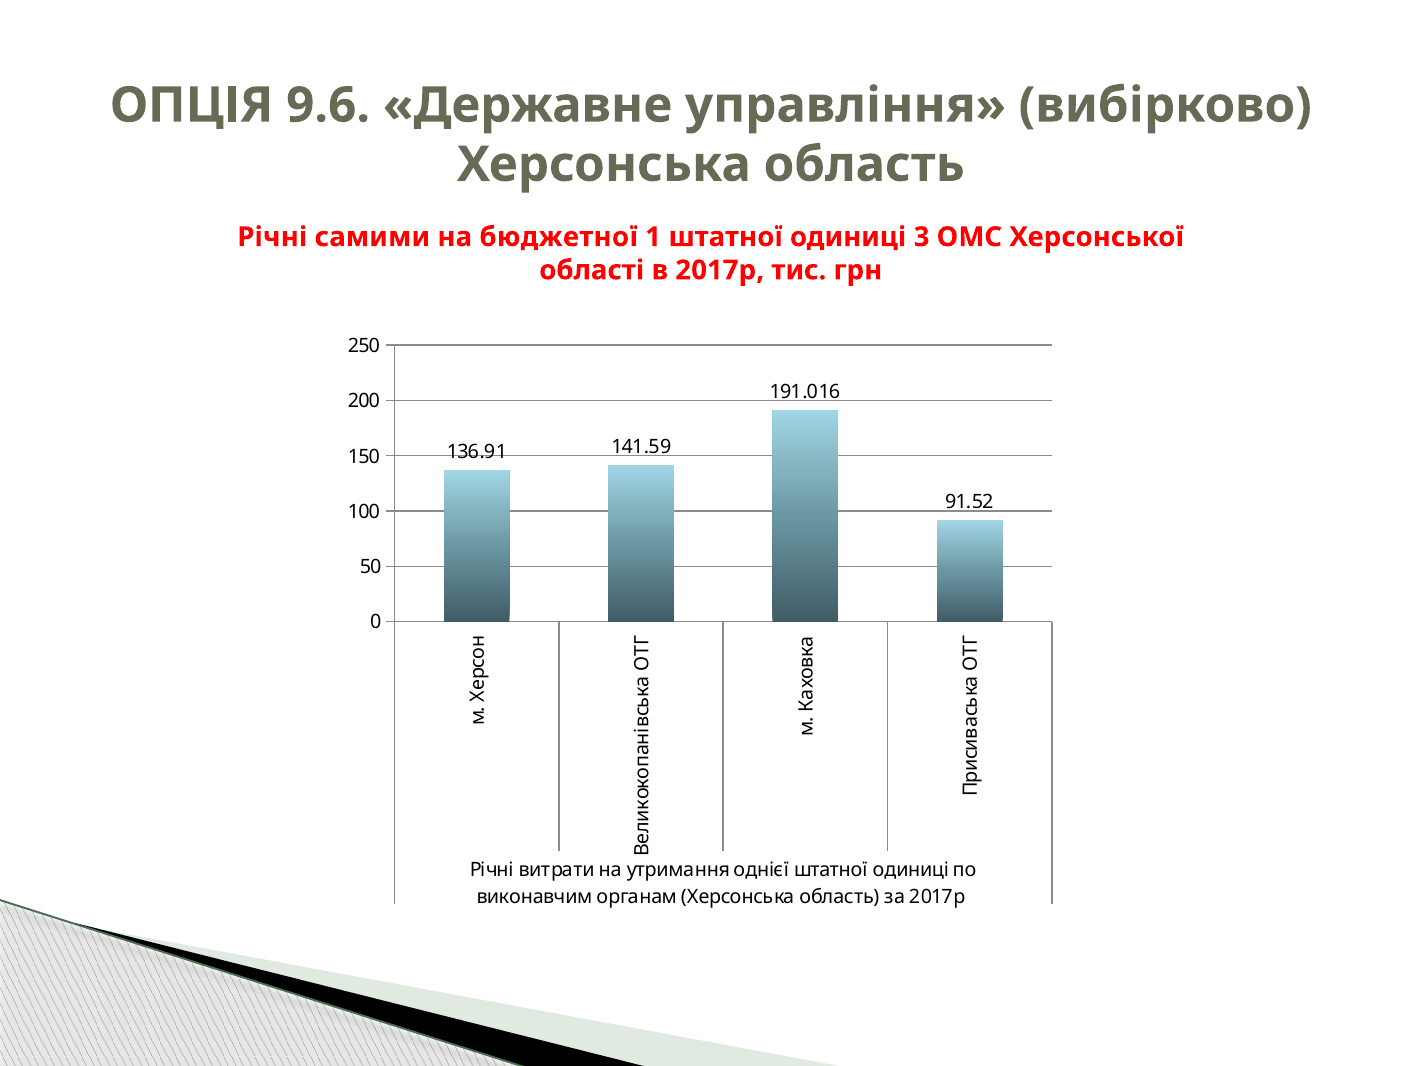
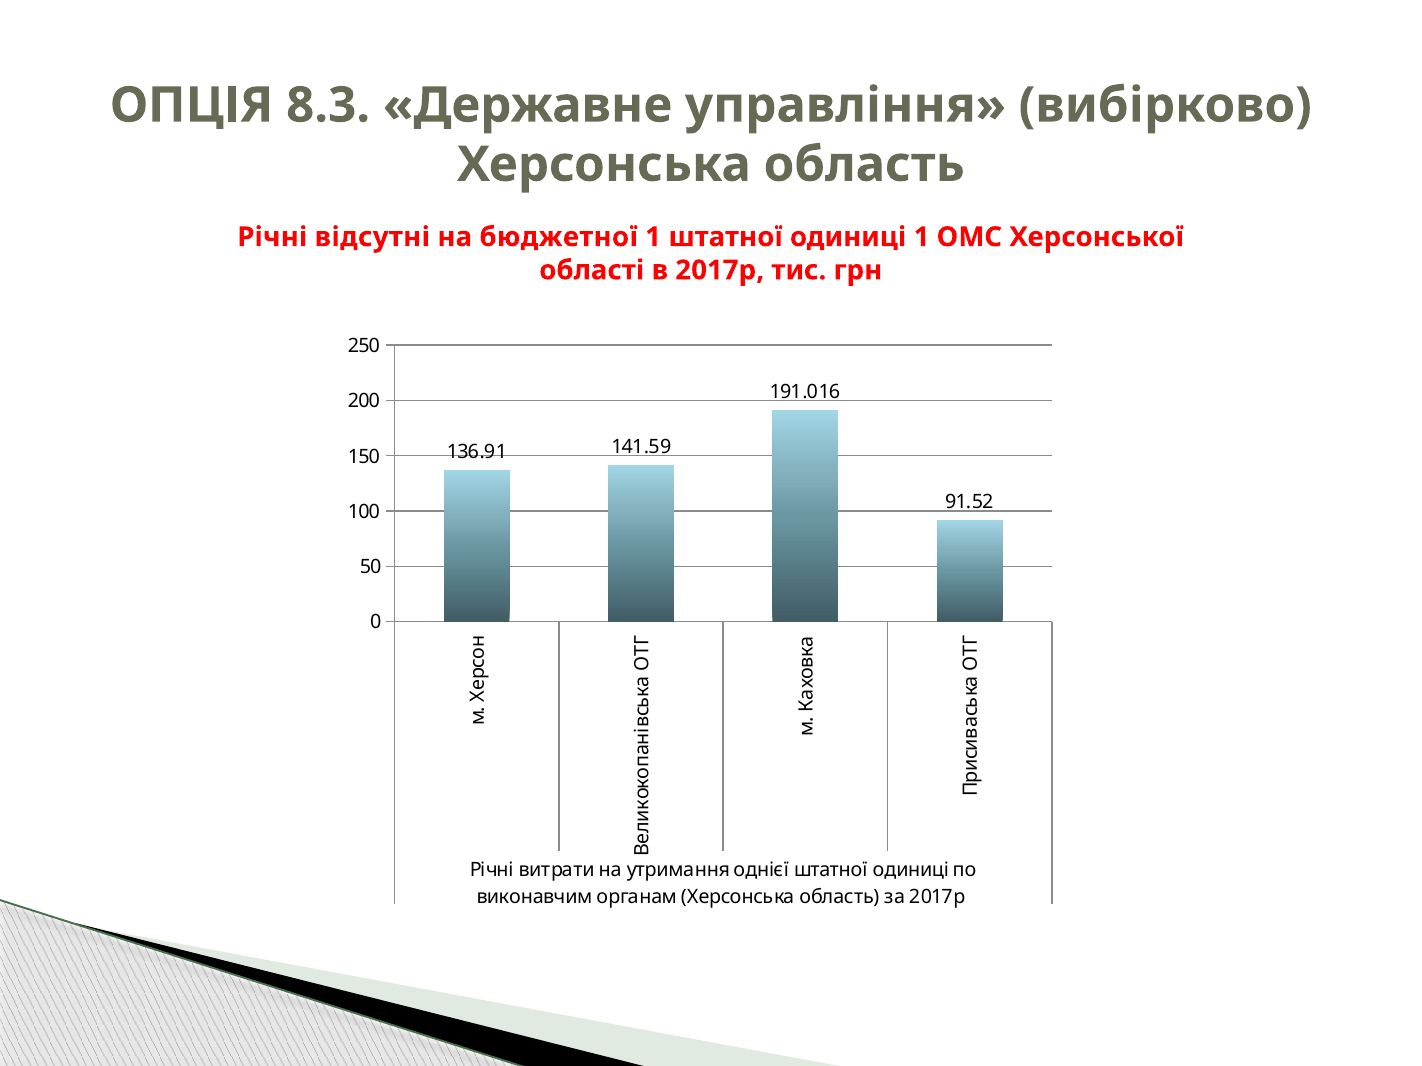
9.6: 9.6 -> 8.3
самими: самими -> відсутні
одиниці 3: 3 -> 1
